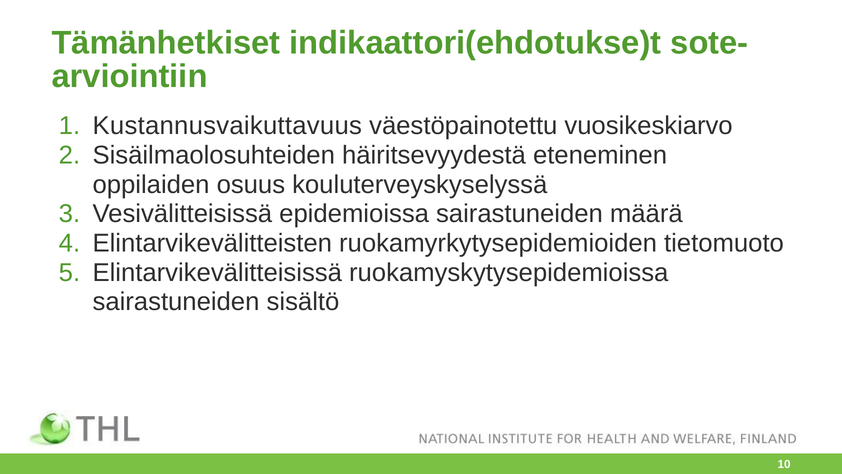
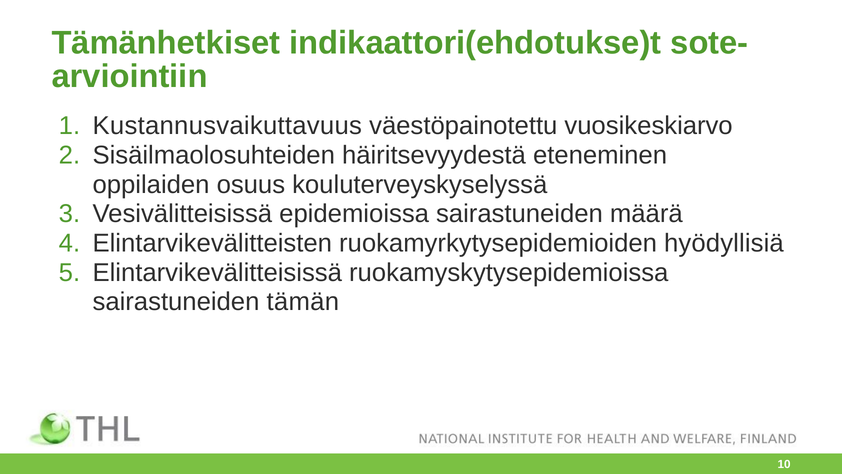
tietomuoto: tietomuoto -> hyödyllisiä
sisältö: sisältö -> tämän
